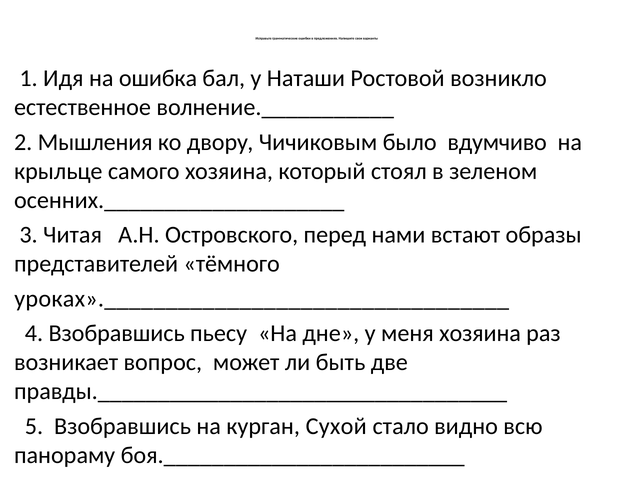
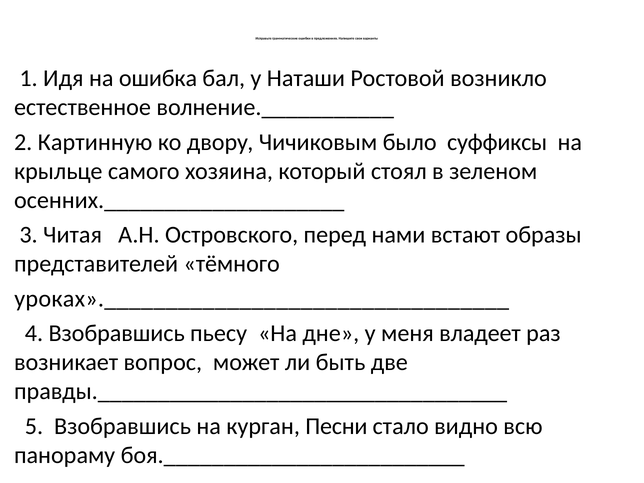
Мышления: Мышления -> Картинную
вдумчиво: вдумчиво -> суффиксы
меня хозяина: хозяина -> владеет
Сухой: Сухой -> Песни
